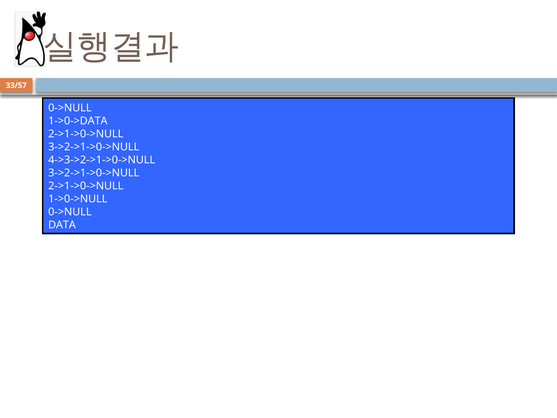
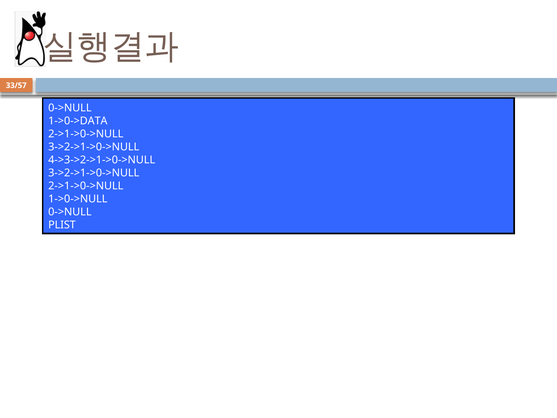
DATA: DATA -> PLIST
